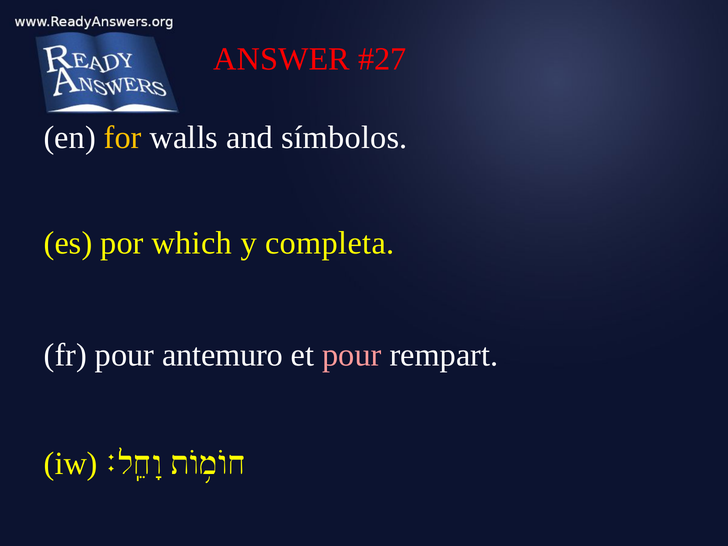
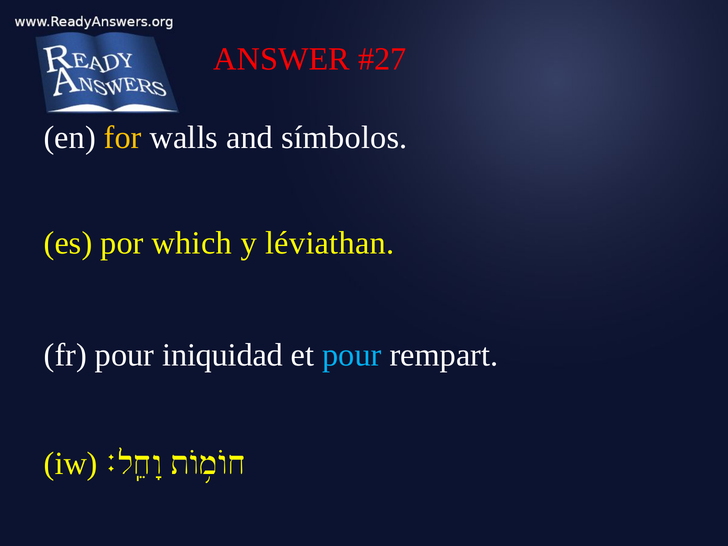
completa: completa -> léviathan
antemuro: antemuro -> iniquidad
pour at (352, 355) colour: pink -> light blue
